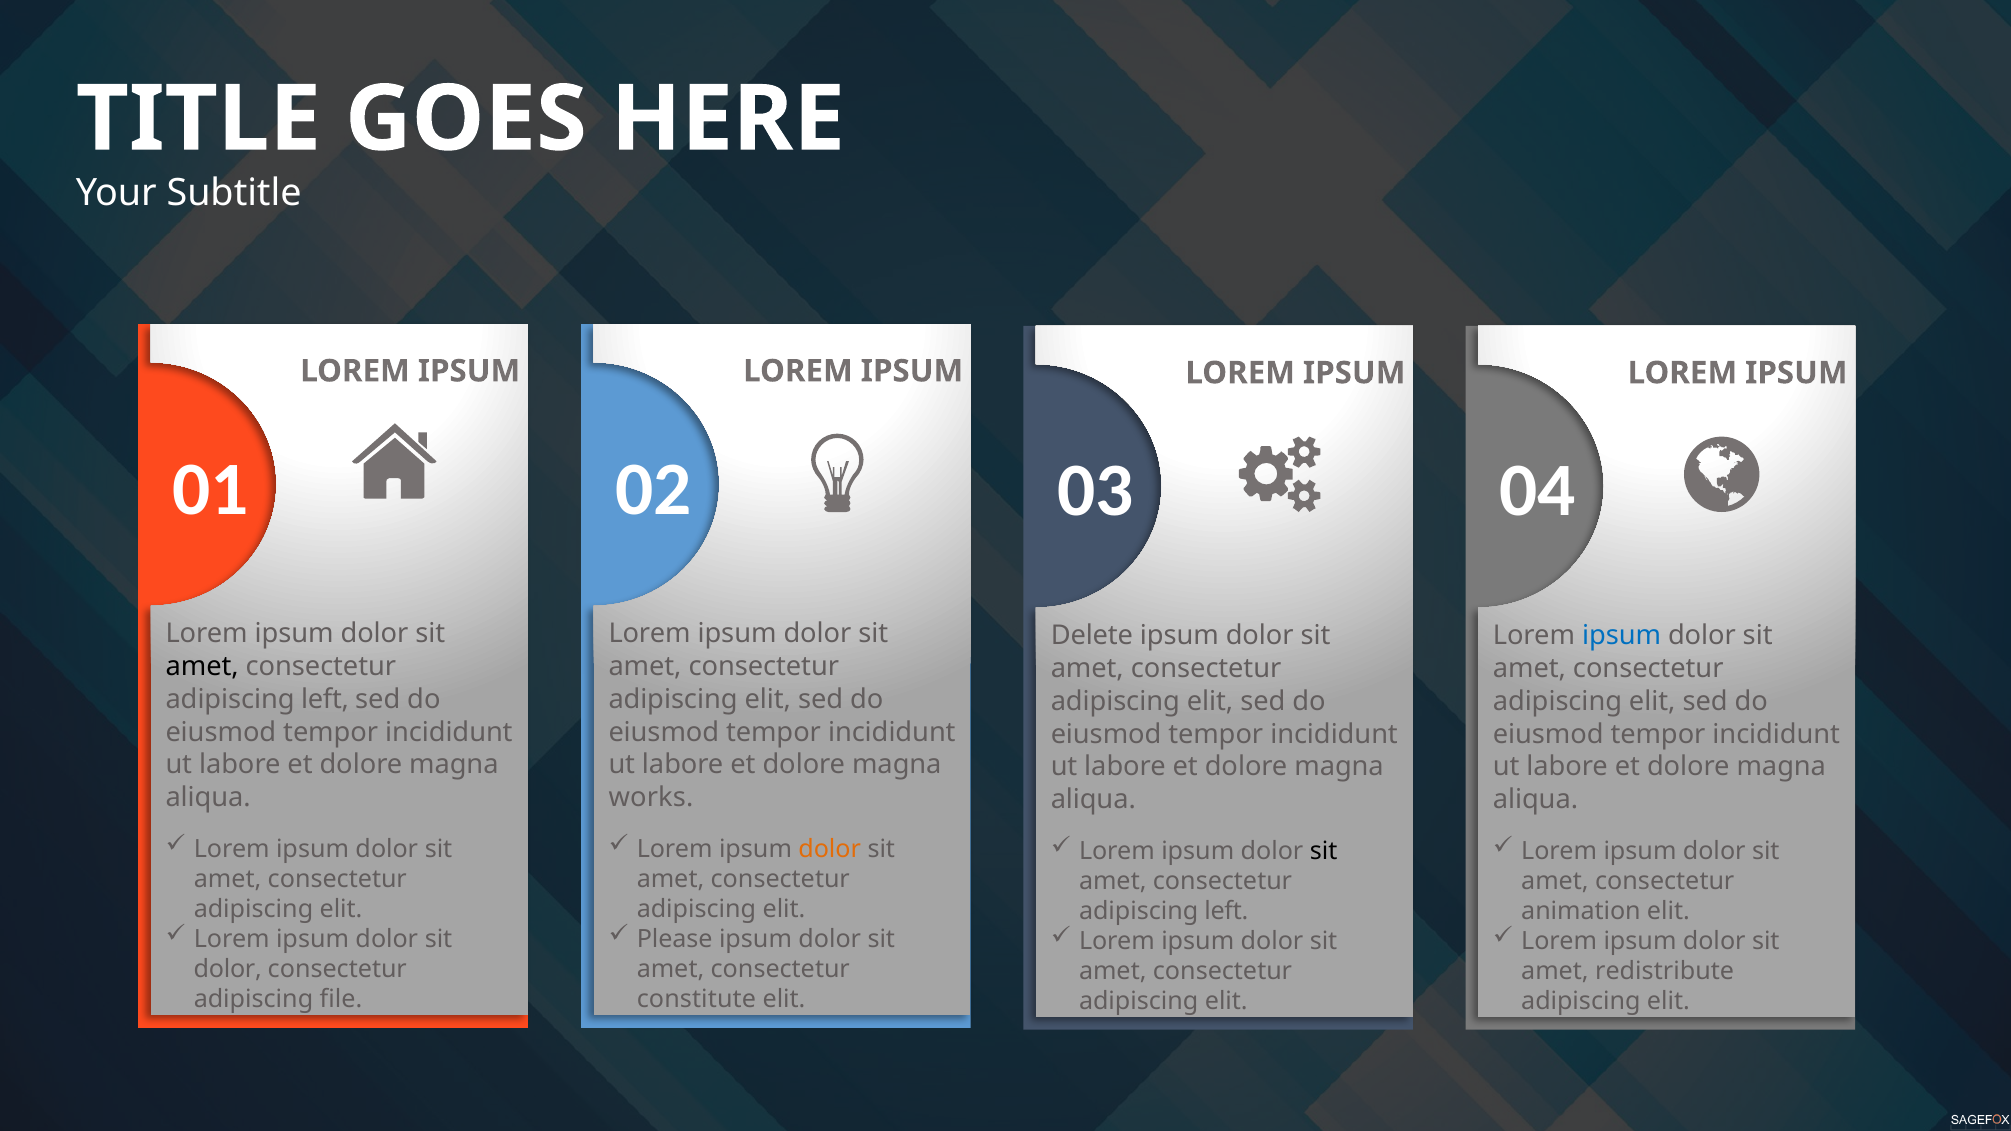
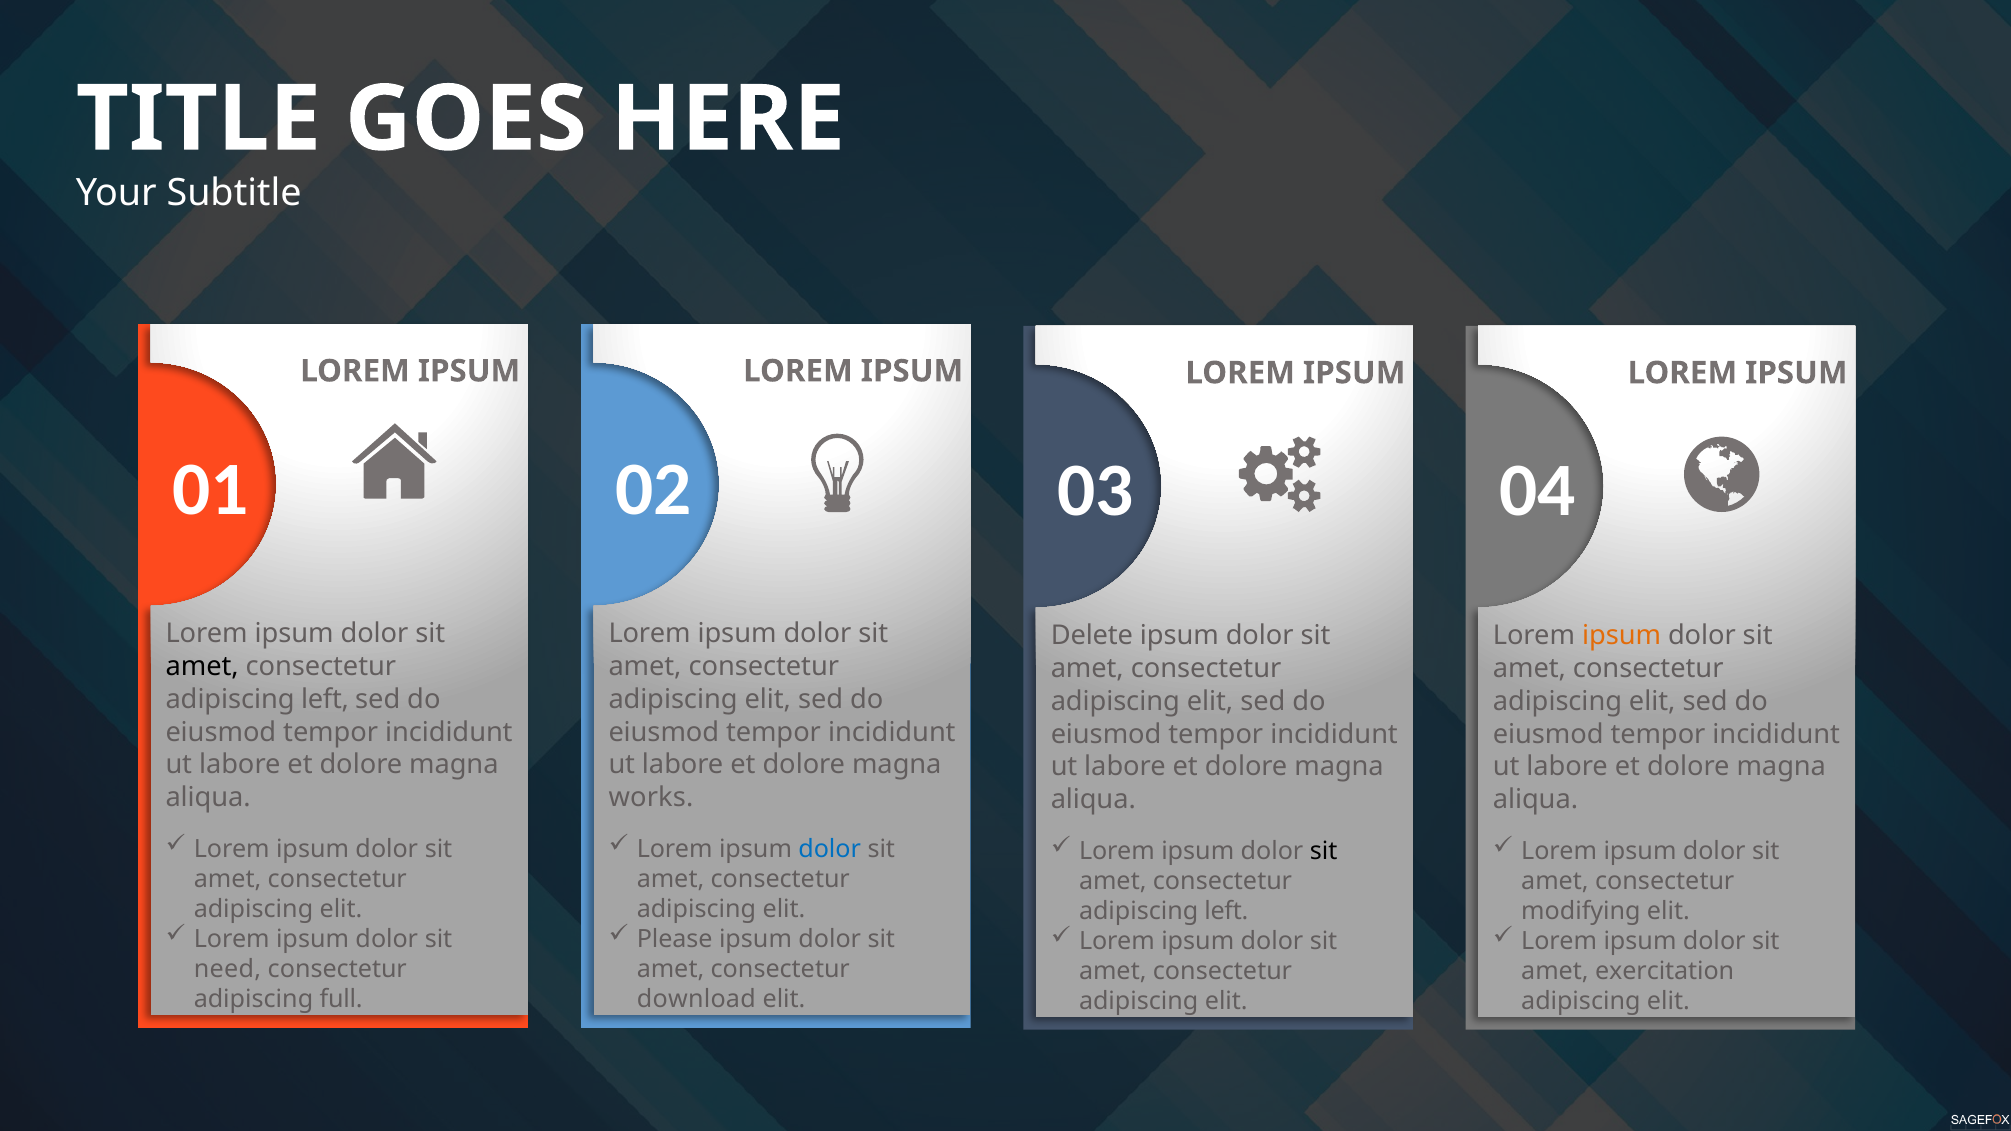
ipsum at (1622, 636) colour: blue -> orange
dolor at (830, 849) colour: orange -> blue
animation: animation -> modifying
dolor at (228, 970): dolor -> need
redistribute: redistribute -> exercitation
file: file -> full
constitute: constitute -> download
